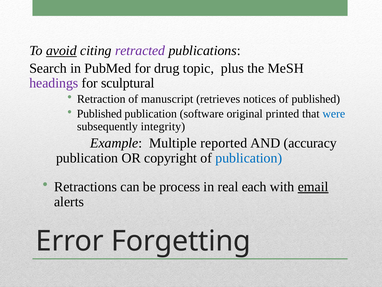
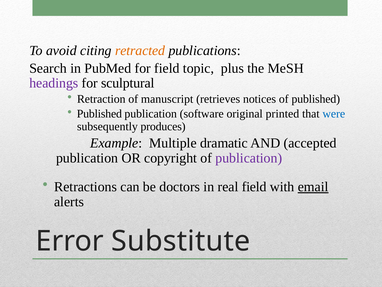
avoid underline: present -> none
retracted colour: purple -> orange
for drug: drug -> field
integrity: integrity -> produces
reported: reported -> dramatic
accuracy: accuracy -> accepted
publication at (249, 158) colour: blue -> purple
process: process -> doctors
real each: each -> field
Forgetting: Forgetting -> Substitute
